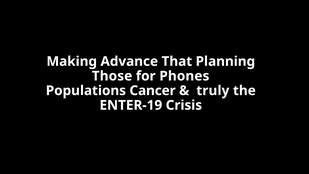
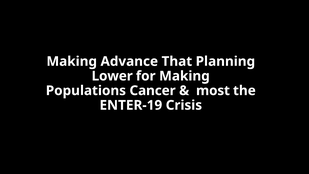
Those: Those -> Lower
for Phones: Phones -> Making
truly: truly -> most
